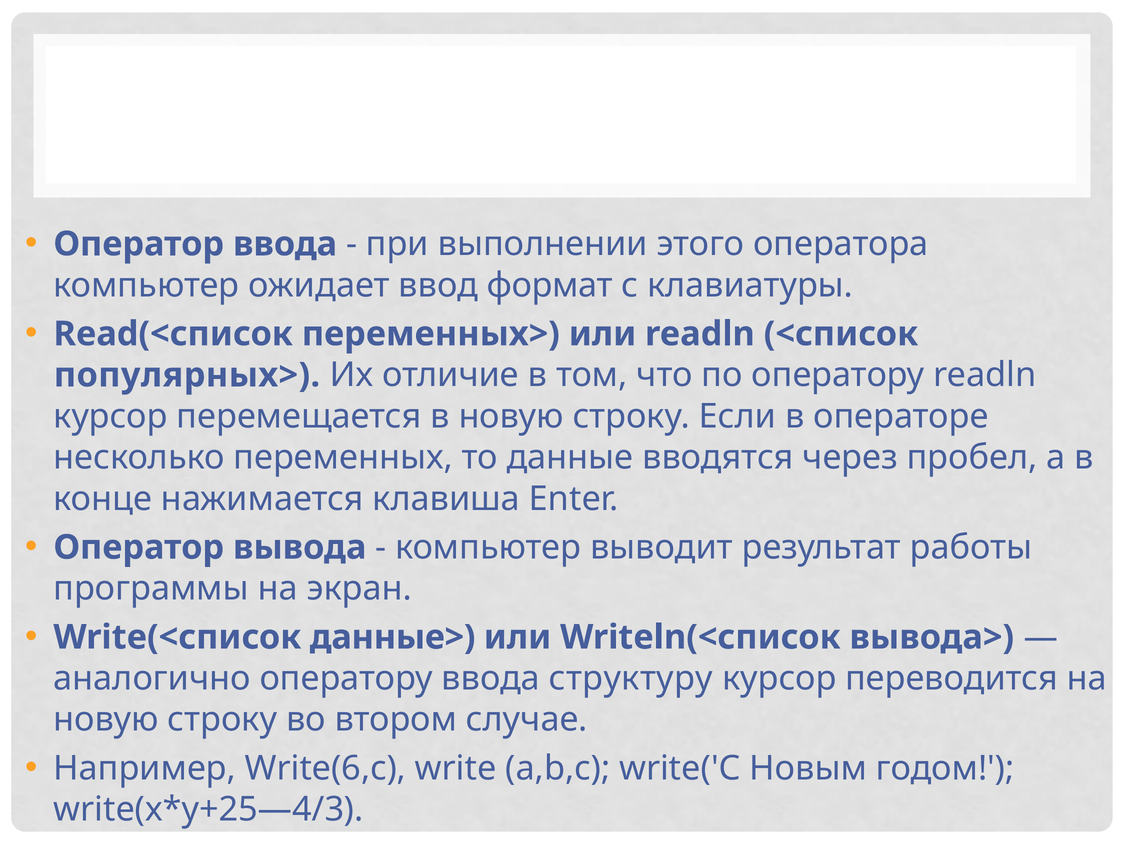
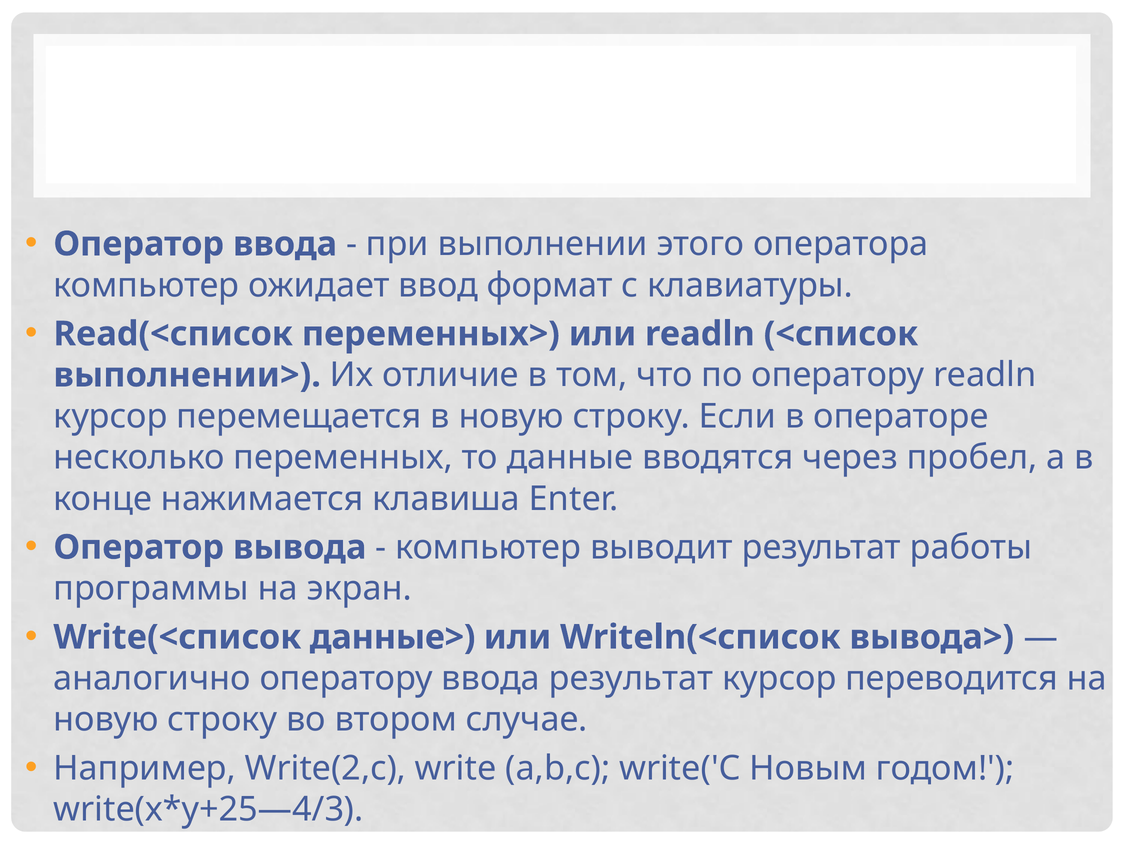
популярных>: популярных> -> выполнении>
ввода структуру: структуру -> результат
Write(6,c: Write(6,c -> Write(2,c
